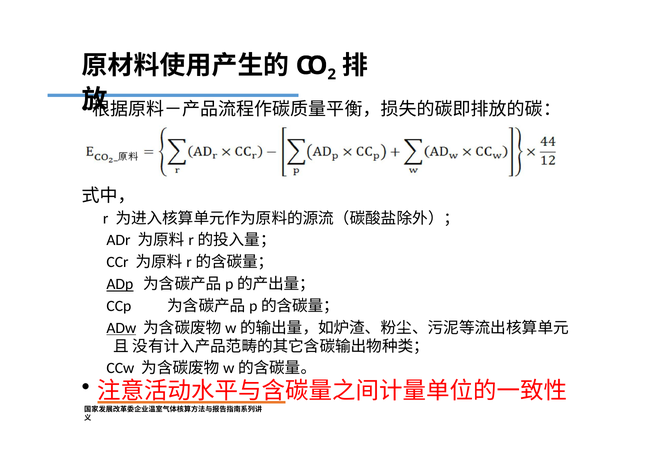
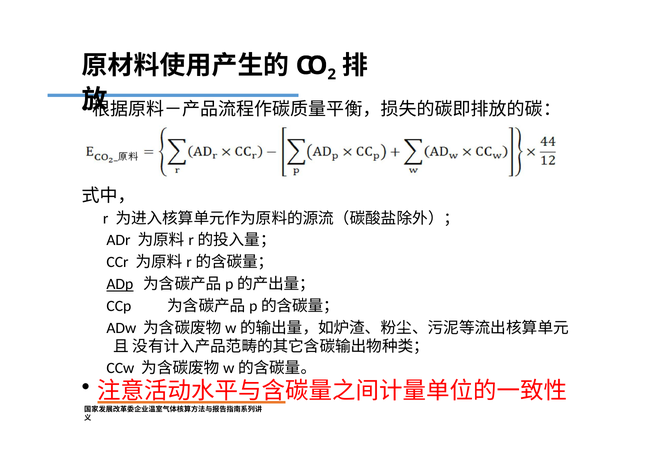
ADw underline: present -> none
